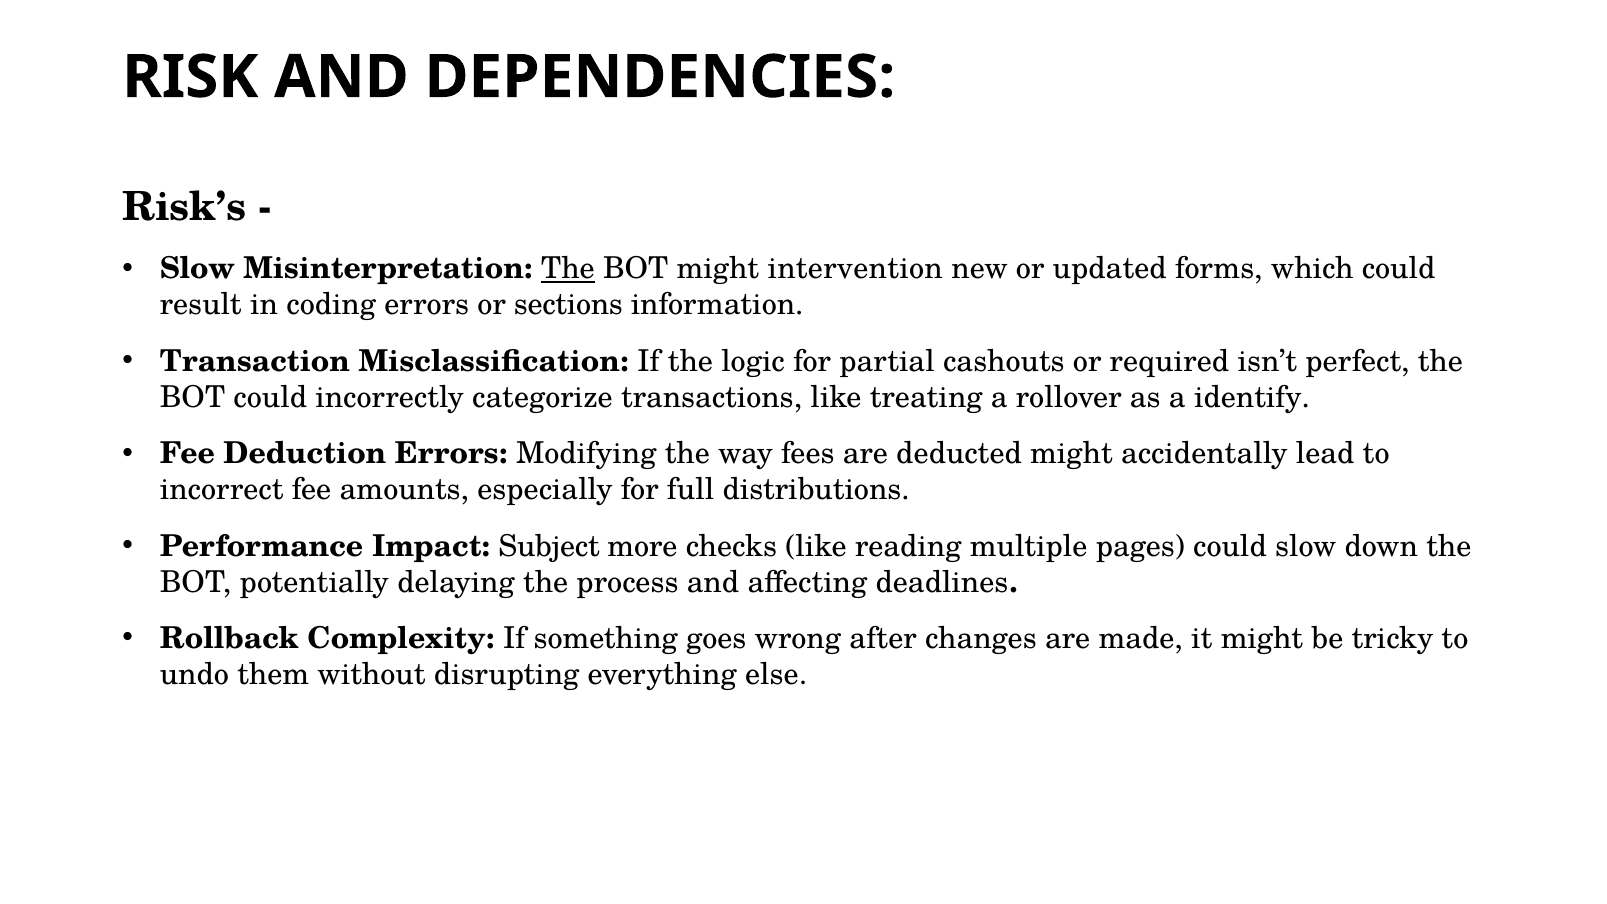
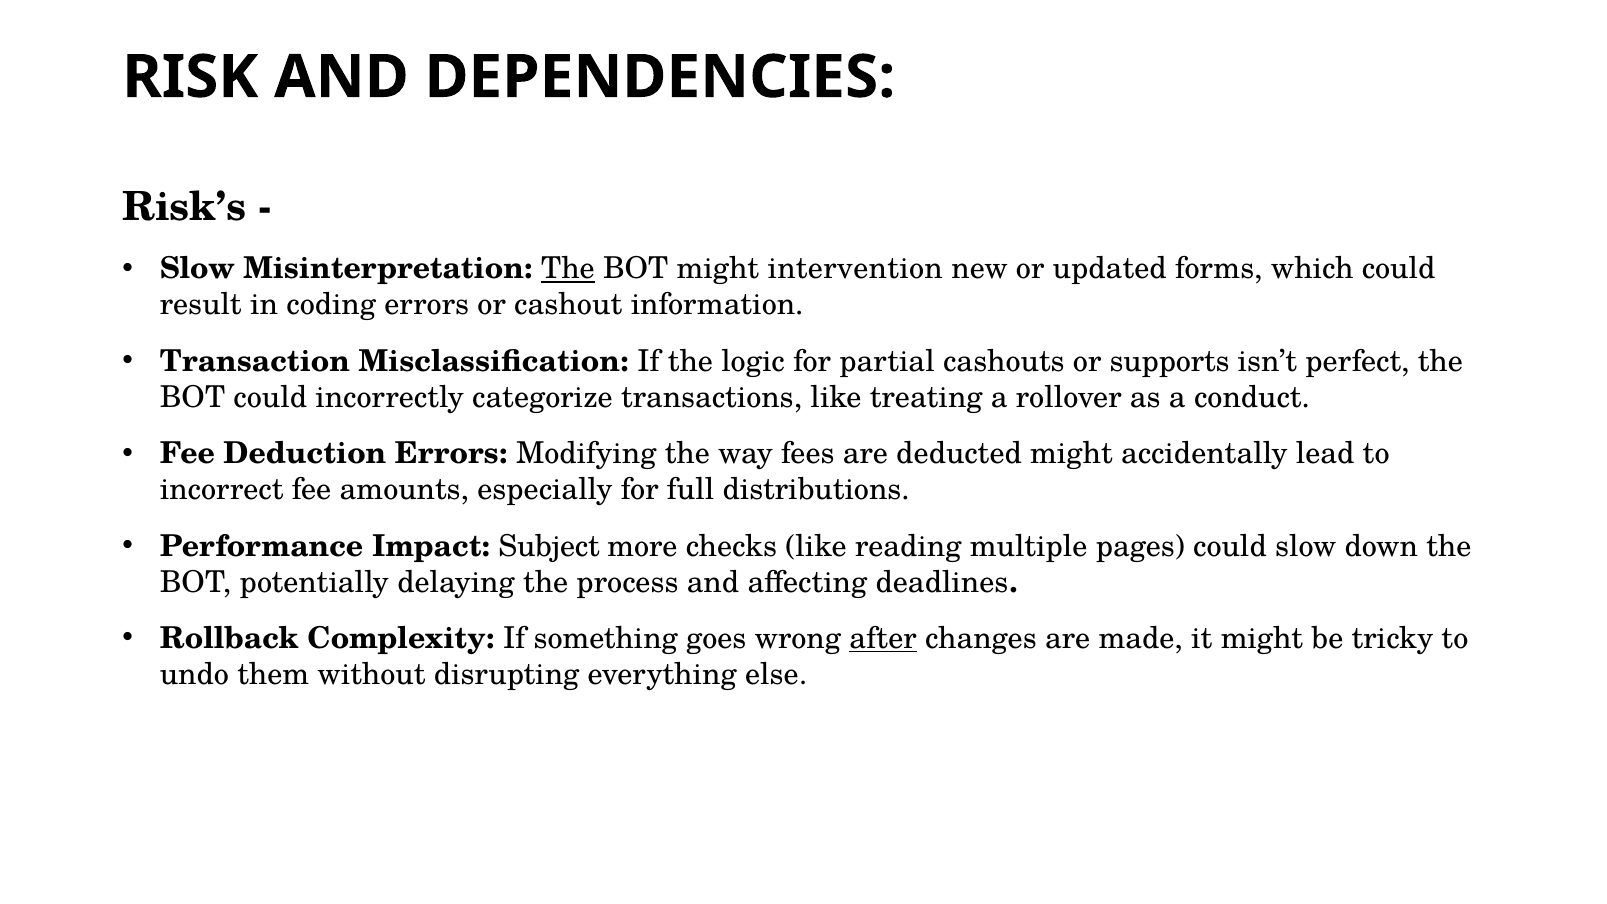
sections: sections -> cashout
required: required -> supports
identify: identify -> conduct
after underline: none -> present
